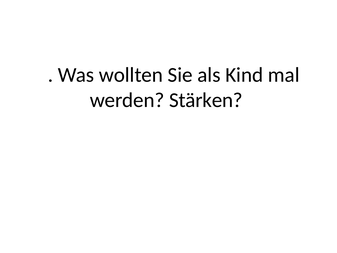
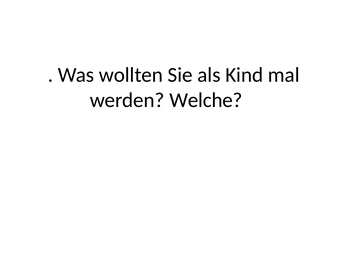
Stärken: Stärken -> Welche
